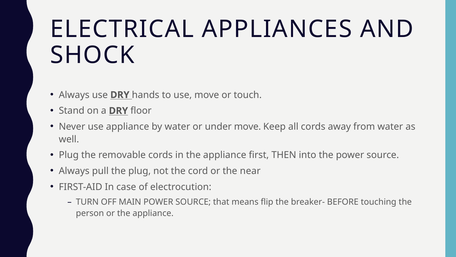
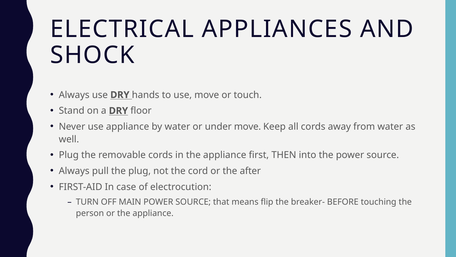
near: near -> after
